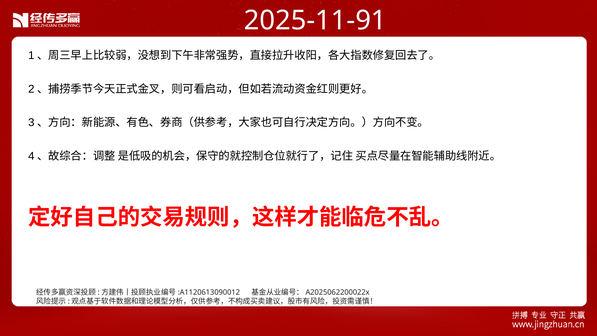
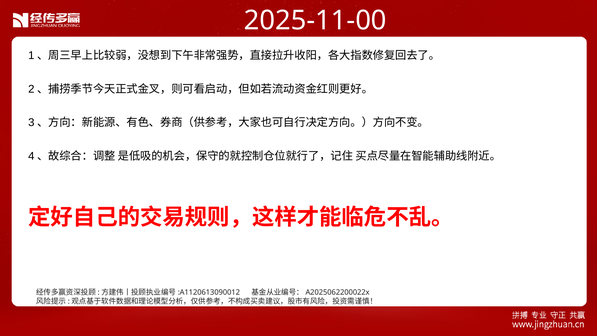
2025-11-91: 2025-11-91 -> 2025-11-00
